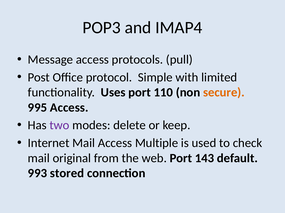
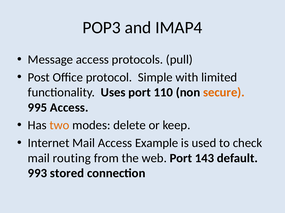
two colour: purple -> orange
Multiple: Multiple -> Example
original: original -> routing
